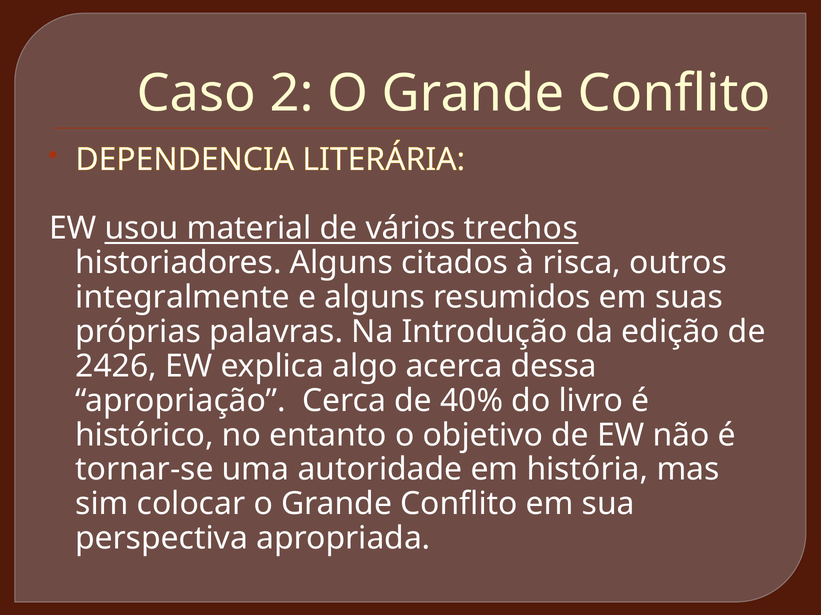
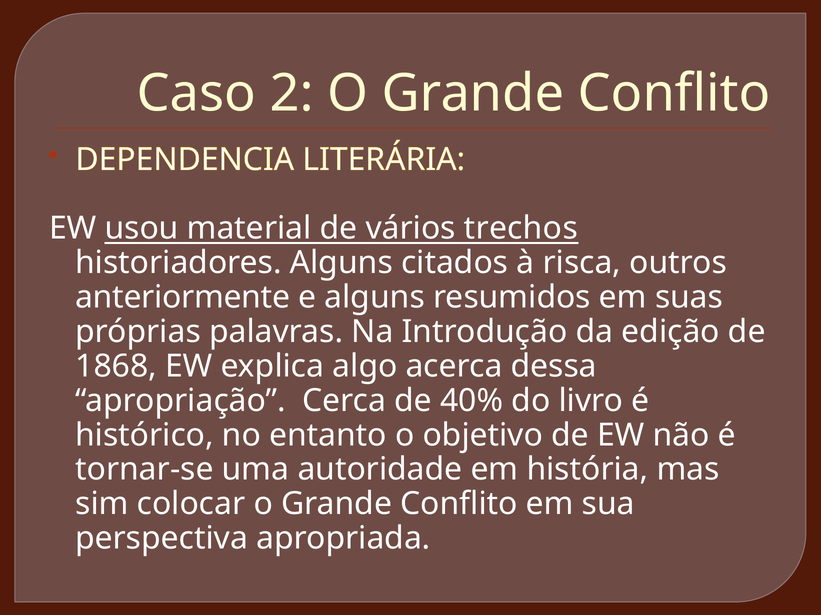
integralmente: integralmente -> anteriormente
2426: 2426 -> 1868
